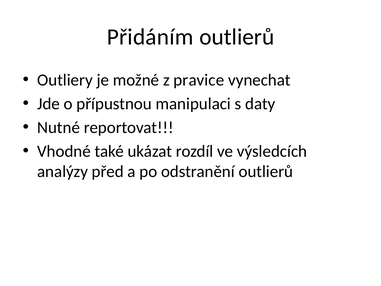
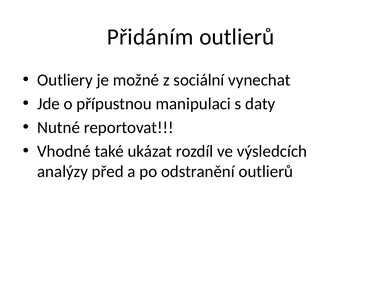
pravice: pravice -> sociální
